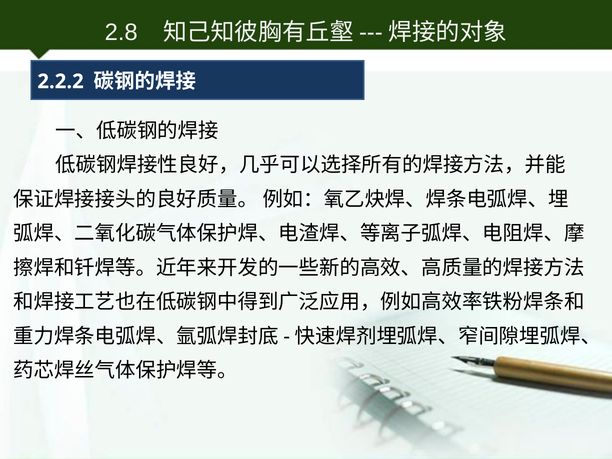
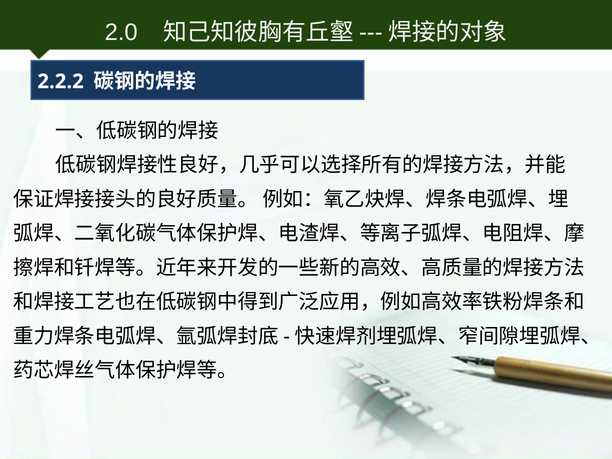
2.8: 2.8 -> 2.0
